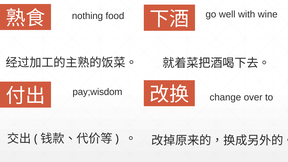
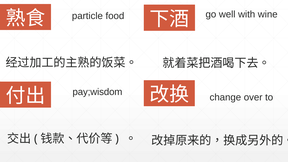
nothing: nothing -> particle
